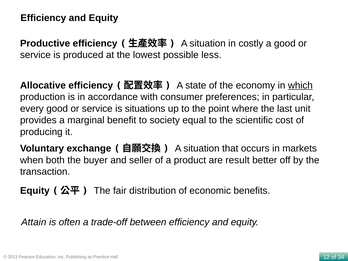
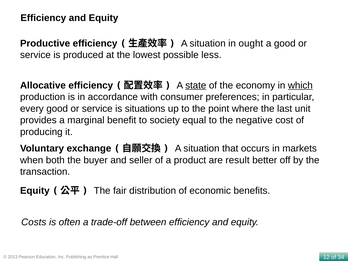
costly: costly -> ought
state underline: none -> present
scientific: scientific -> negative
Attain: Attain -> Costs
